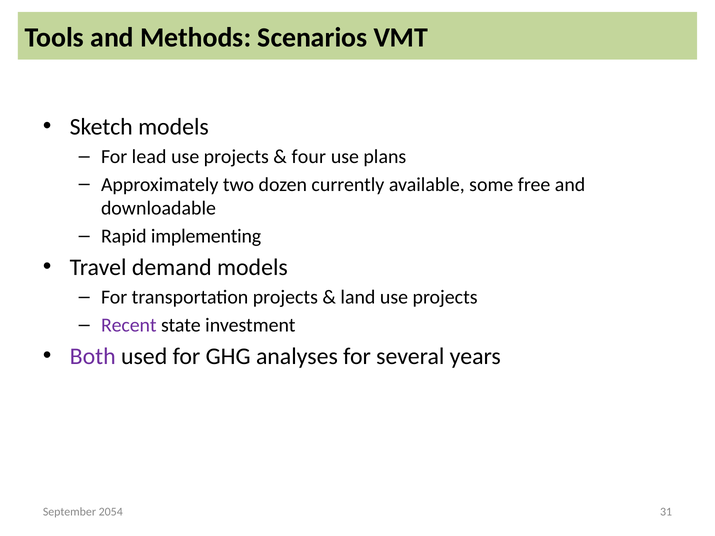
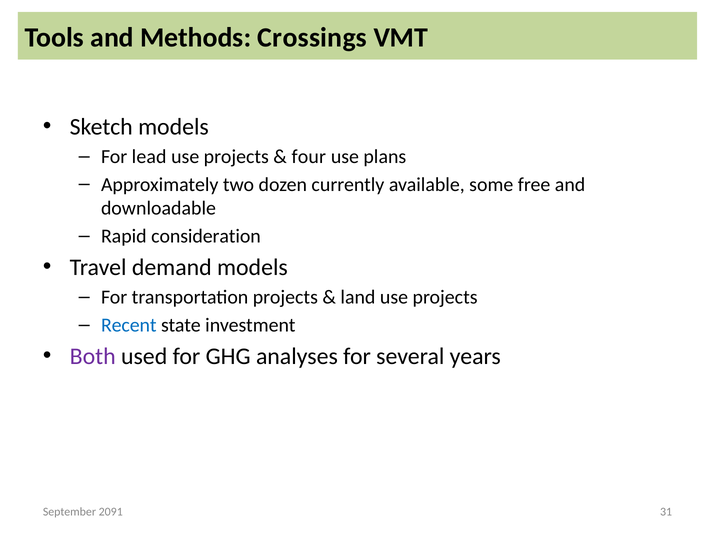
Scenarios: Scenarios -> Crossings
implementing: implementing -> consideration
Recent colour: purple -> blue
2054: 2054 -> 2091
